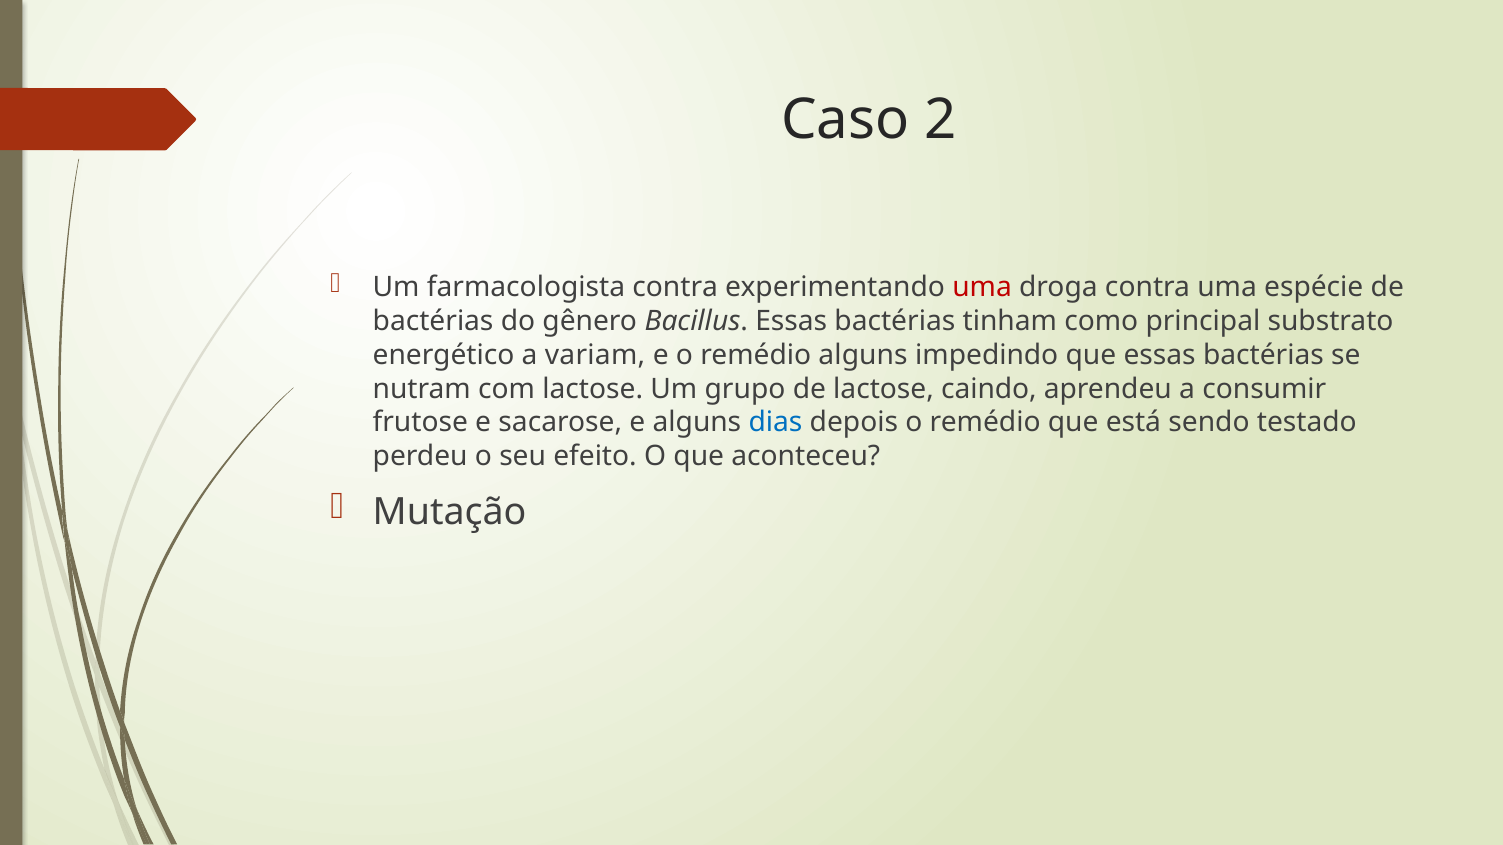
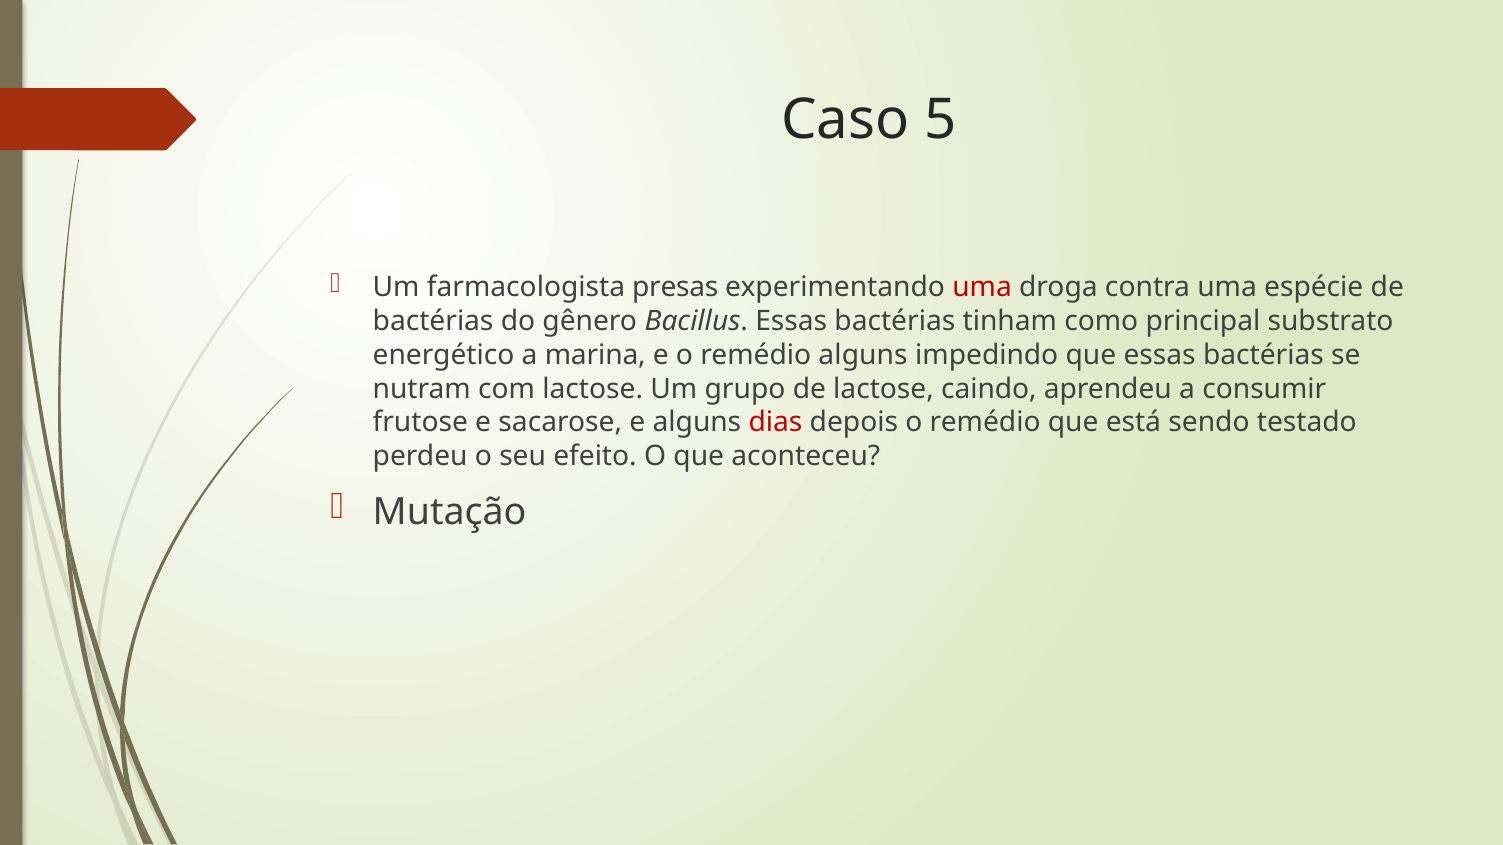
2: 2 -> 5
farmacologista contra: contra -> presas
variam: variam -> marina
dias colour: blue -> red
